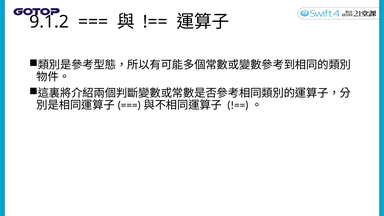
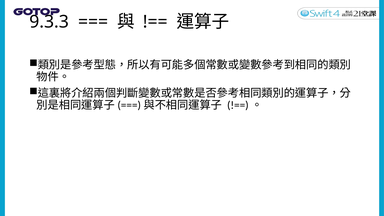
9.1.2: 9.1.2 -> 9.3.3
